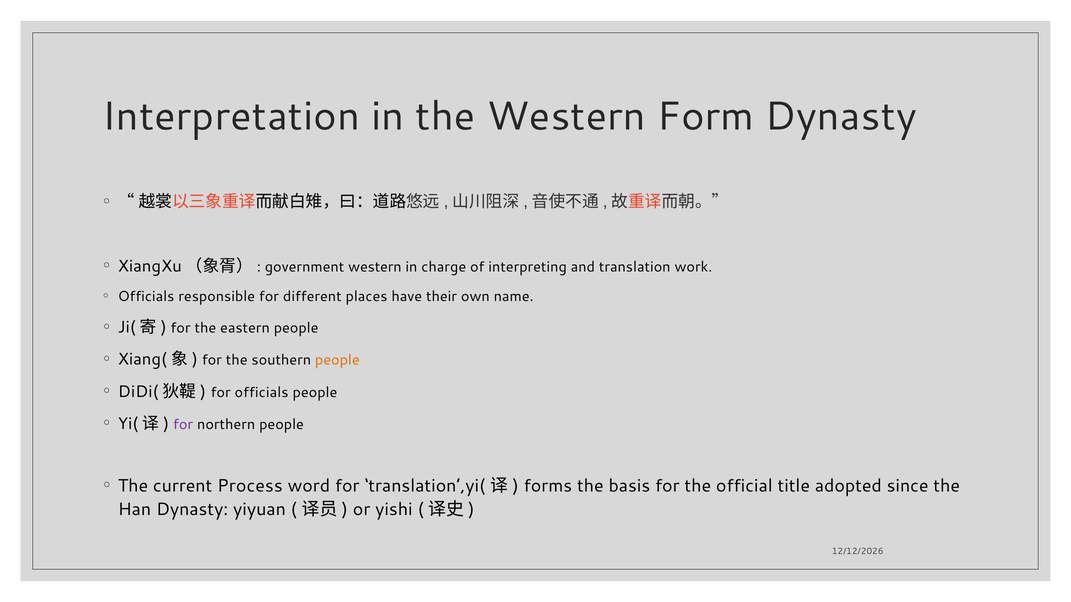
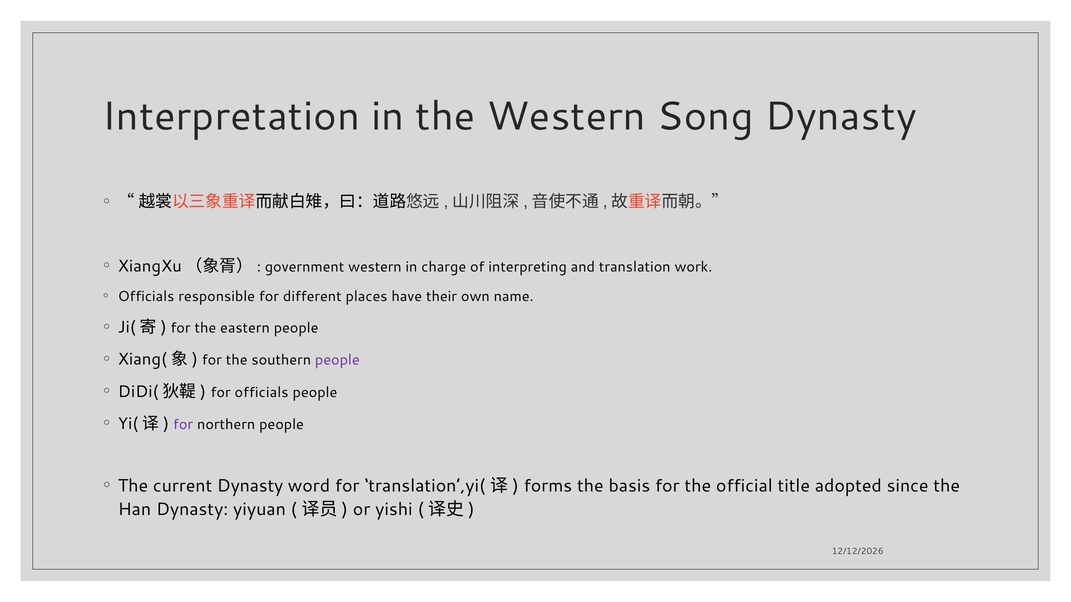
Form: Form -> Song
people at (337, 360) colour: orange -> purple
current Process: Process -> Dynasty
